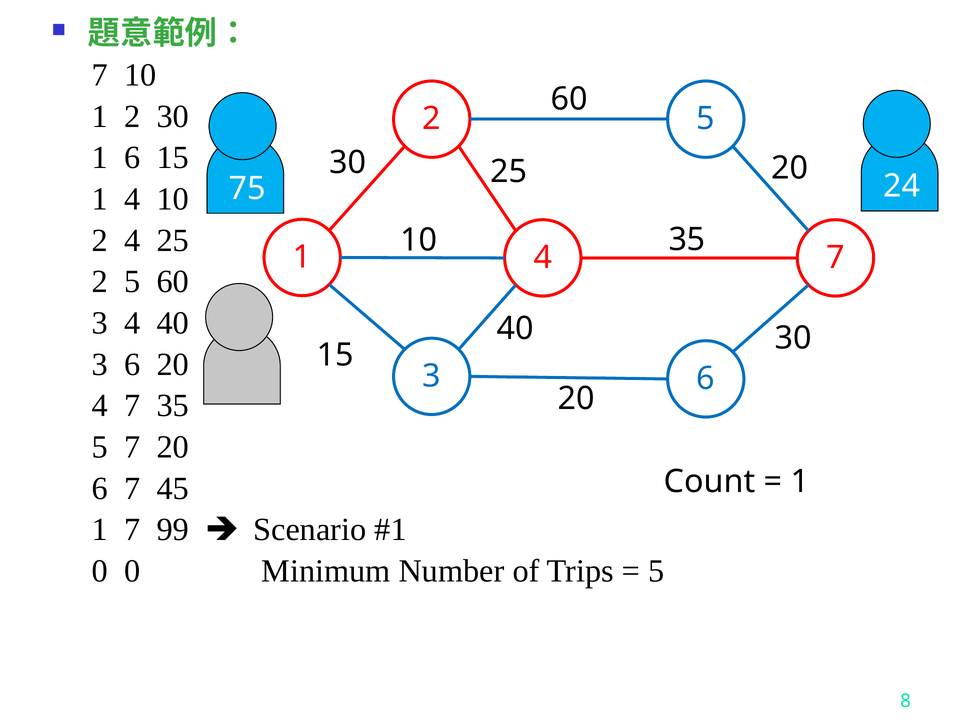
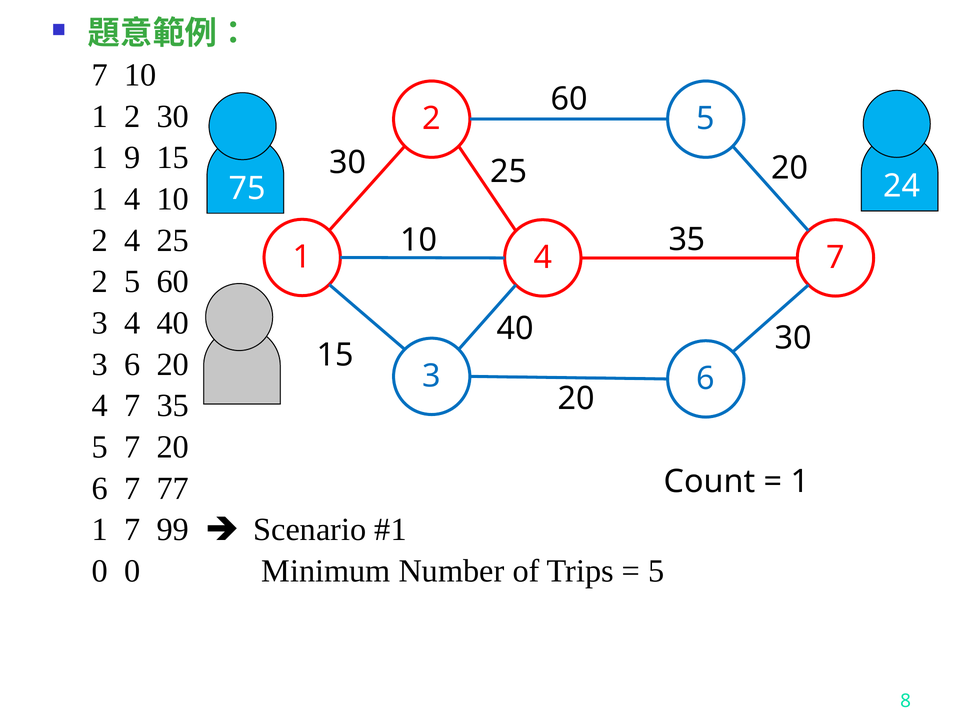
1 6: 6 -> 9
45: 45 -> 77
